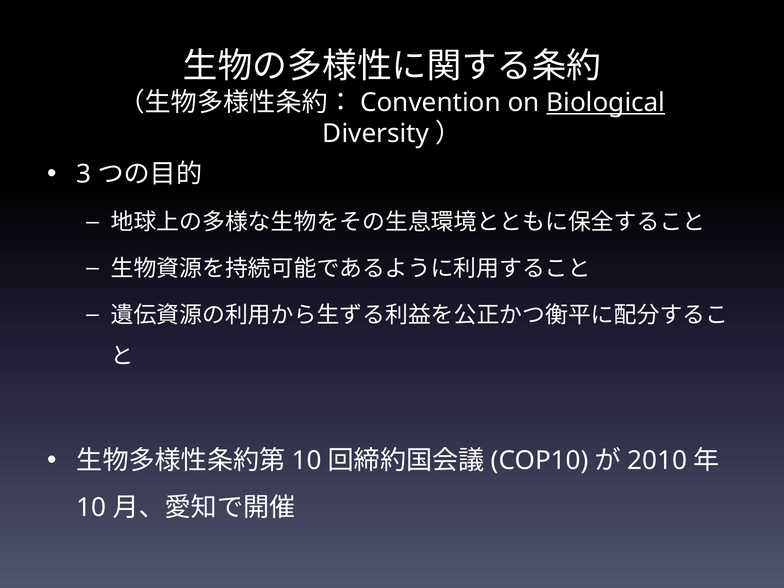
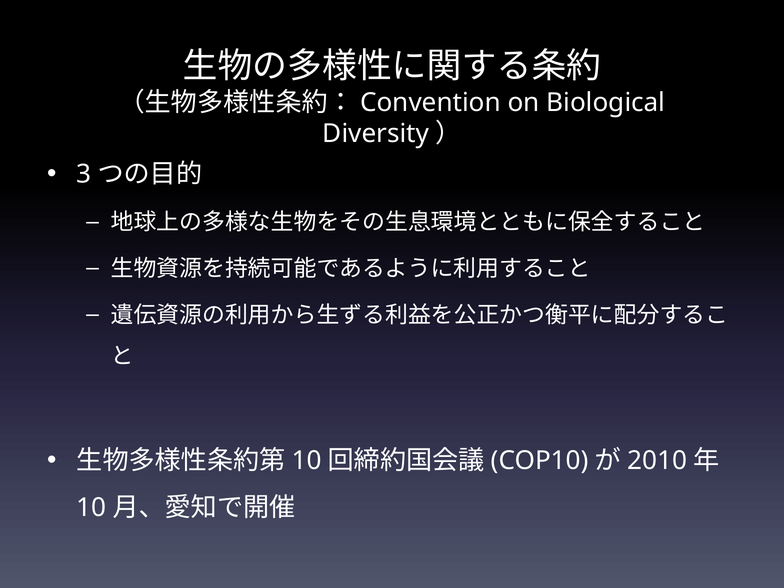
Biological underline: present -> none
